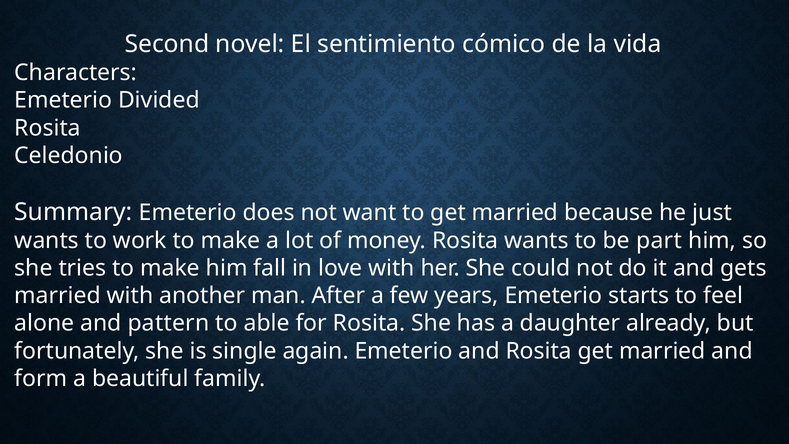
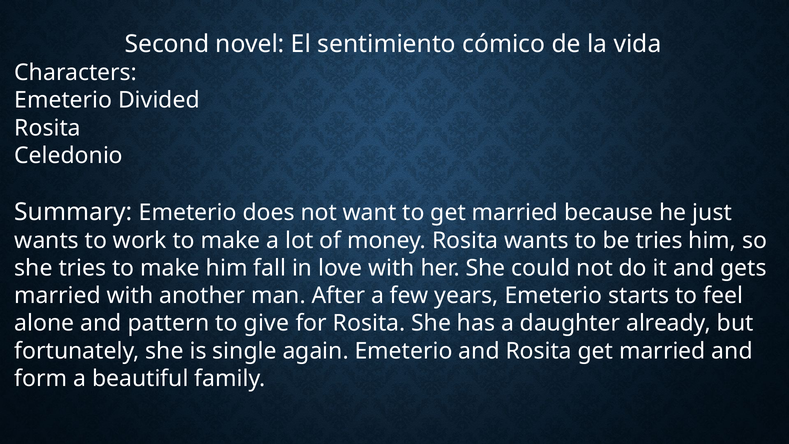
be part: part -> tries
able: able -> give
